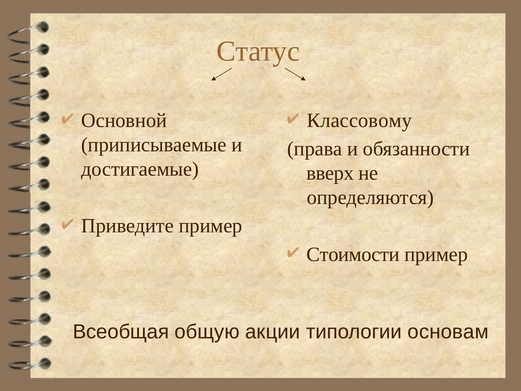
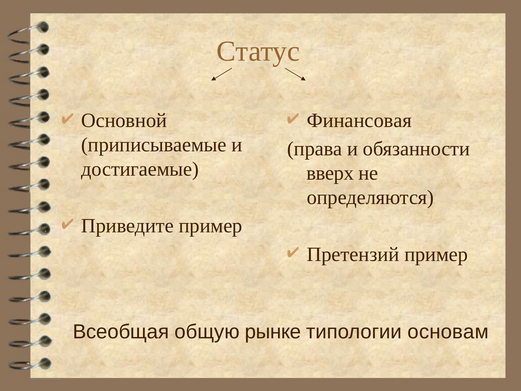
Классовому: Классовому -> Финансовая
Стоимости: Стоимости -> Претензий
акции: акции -> рынке
